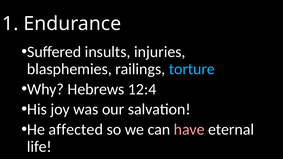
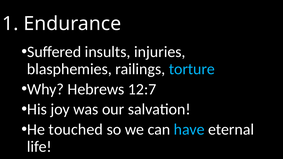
12:4: 12:4 -> 12:7
affected: affected -> touched
have colour: pink -> light blue
